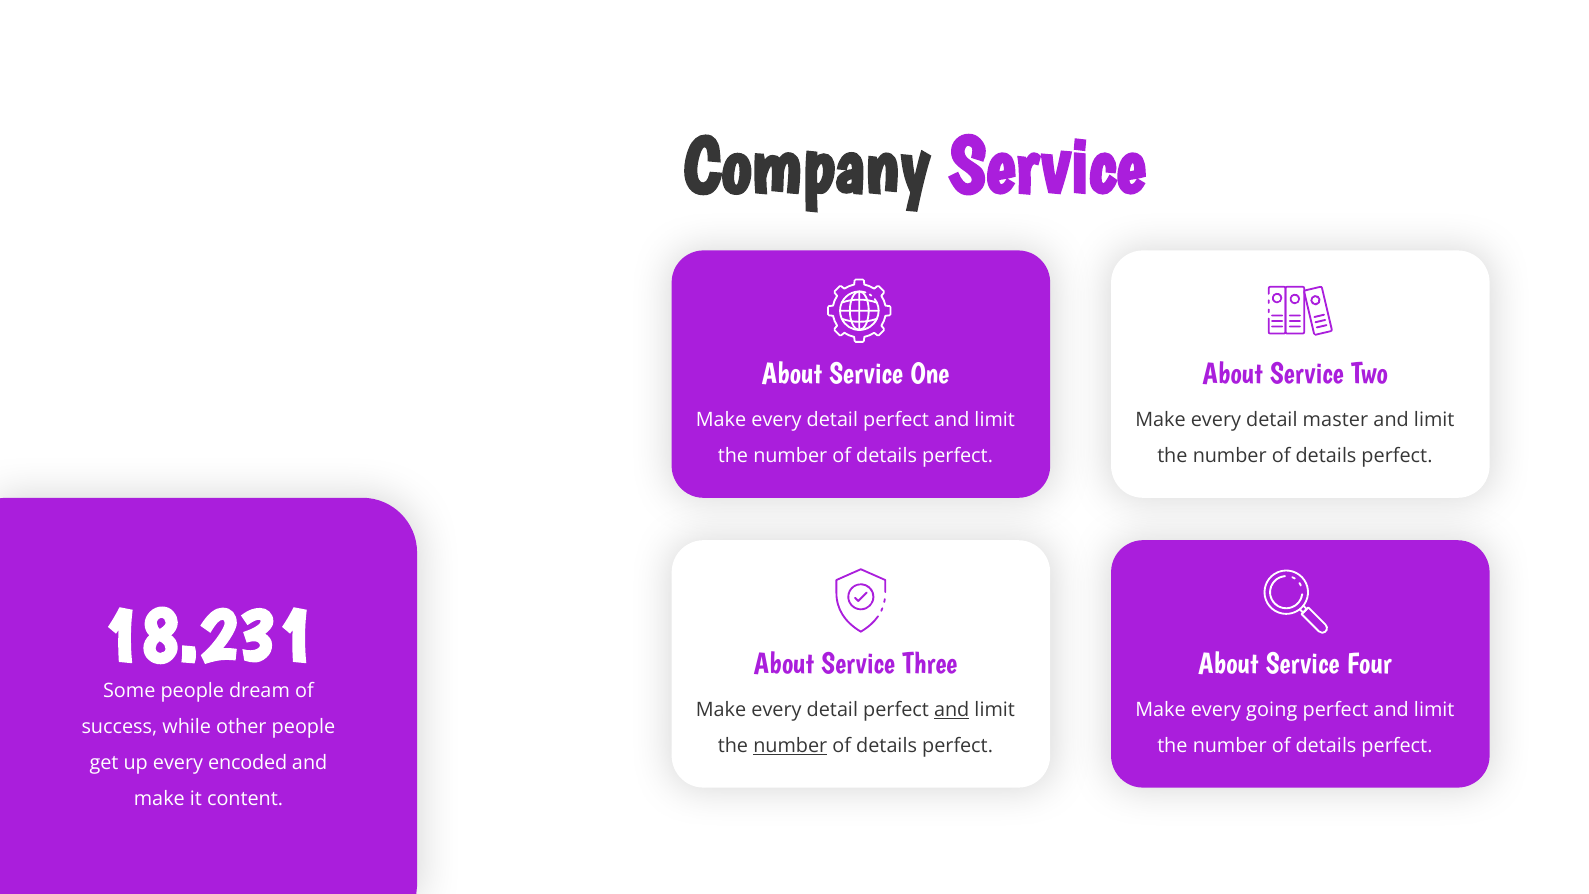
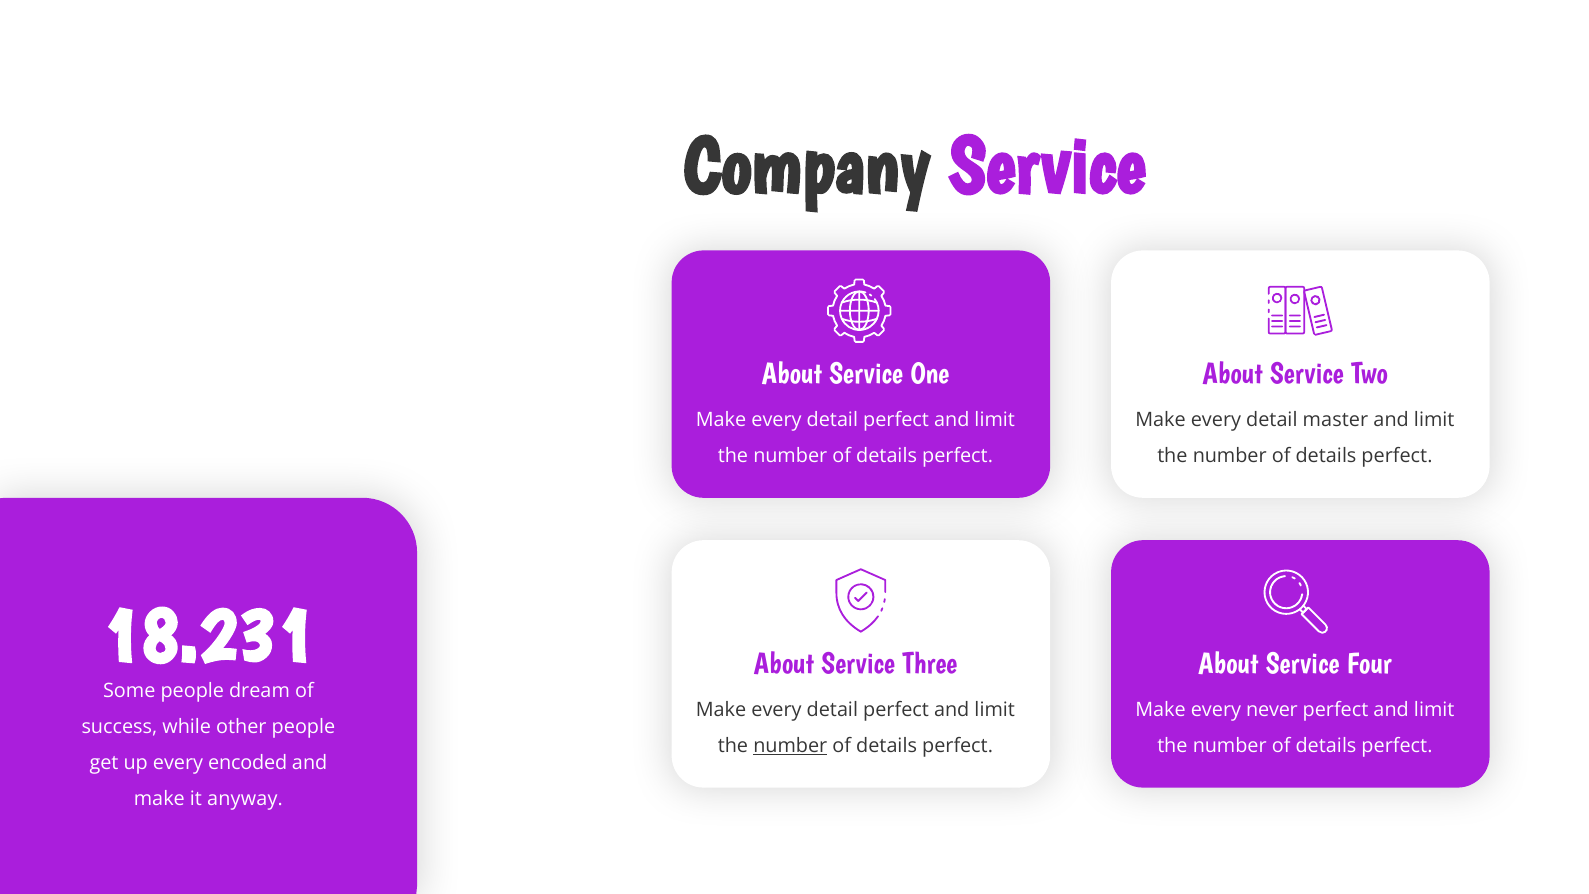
and at (952, 710) underline: present -> none
going: going -> never
content: content -> anyway
